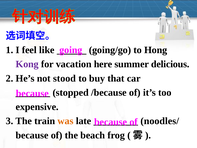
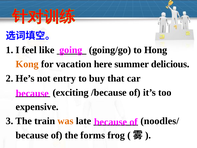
Kong colour: purple -> orange
stood: stood -> entry
stopped: stopped -> exciting
beach: beach -> forms
